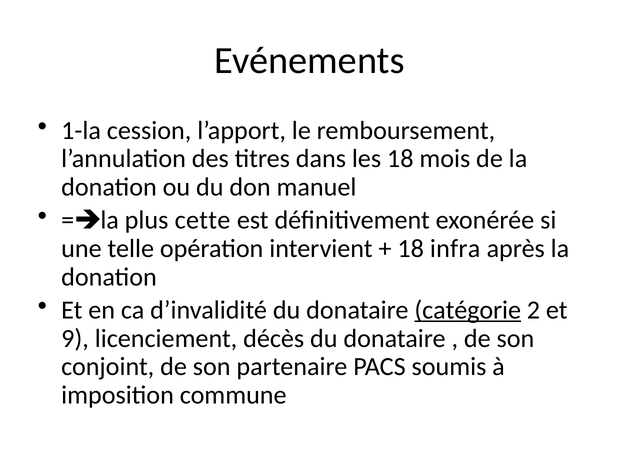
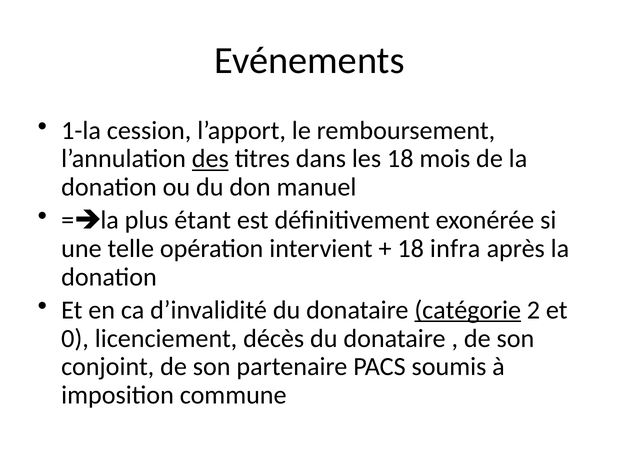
des underline: none -> present
cette: cette -> étant
9: 9 -> 0
